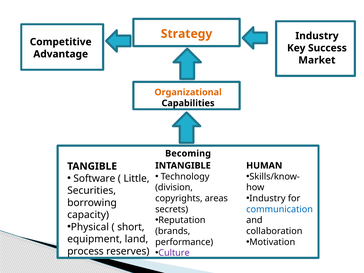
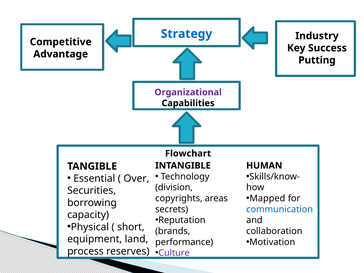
Strategy colour: orange -> blue
Market: Market -> Putting
Organizational colour: orange -> purple
Becoming: Becoming -> Flowchart
Software: Software -> Essential
Little: Little -> Over
Industry at (267, 198): Industry -> Mapped
